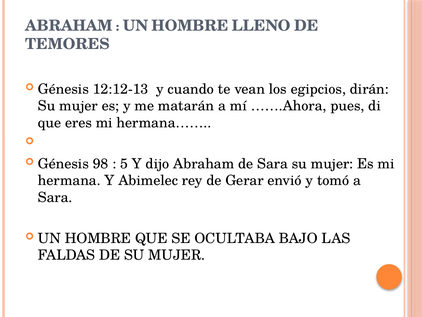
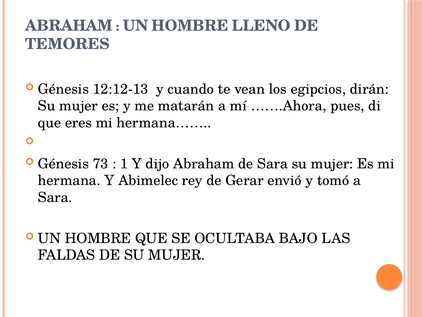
98: 98 -> 73
5: 5 -> 1
